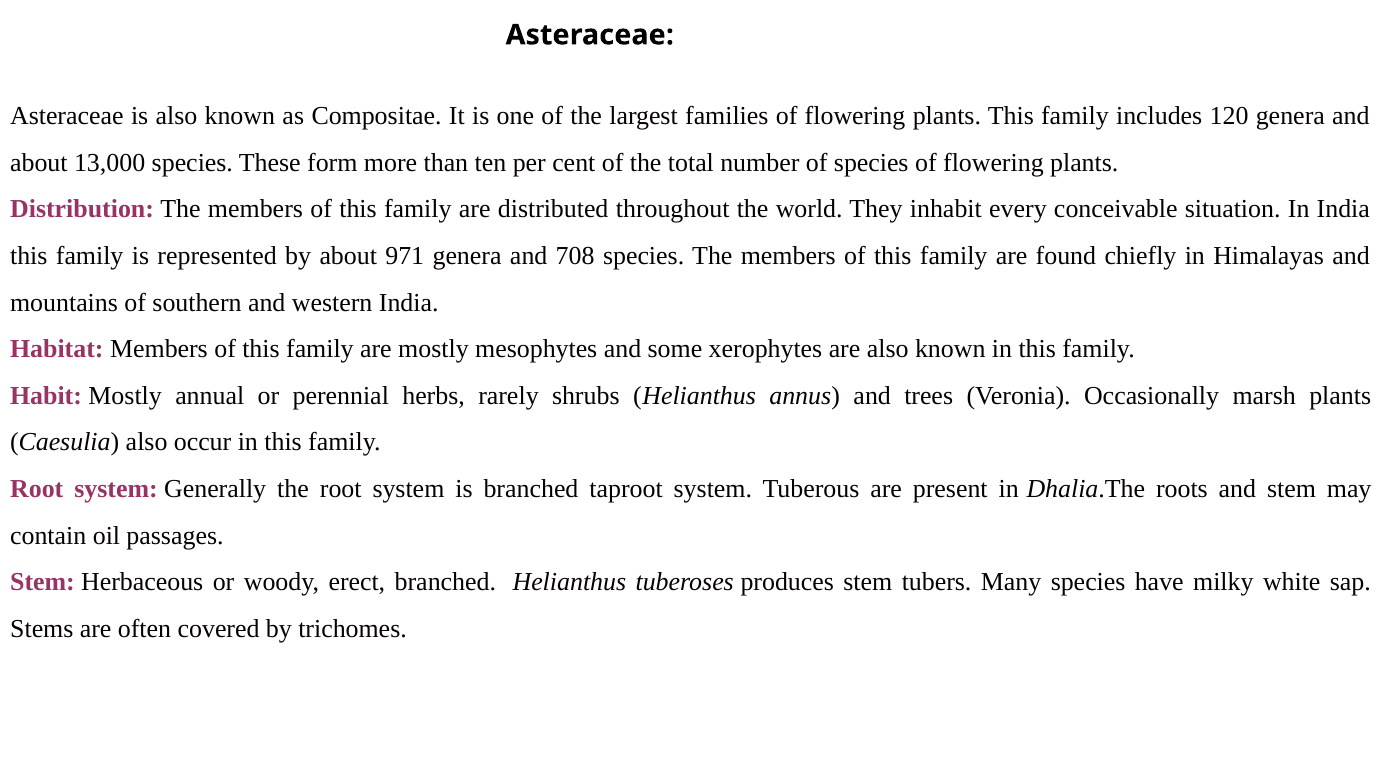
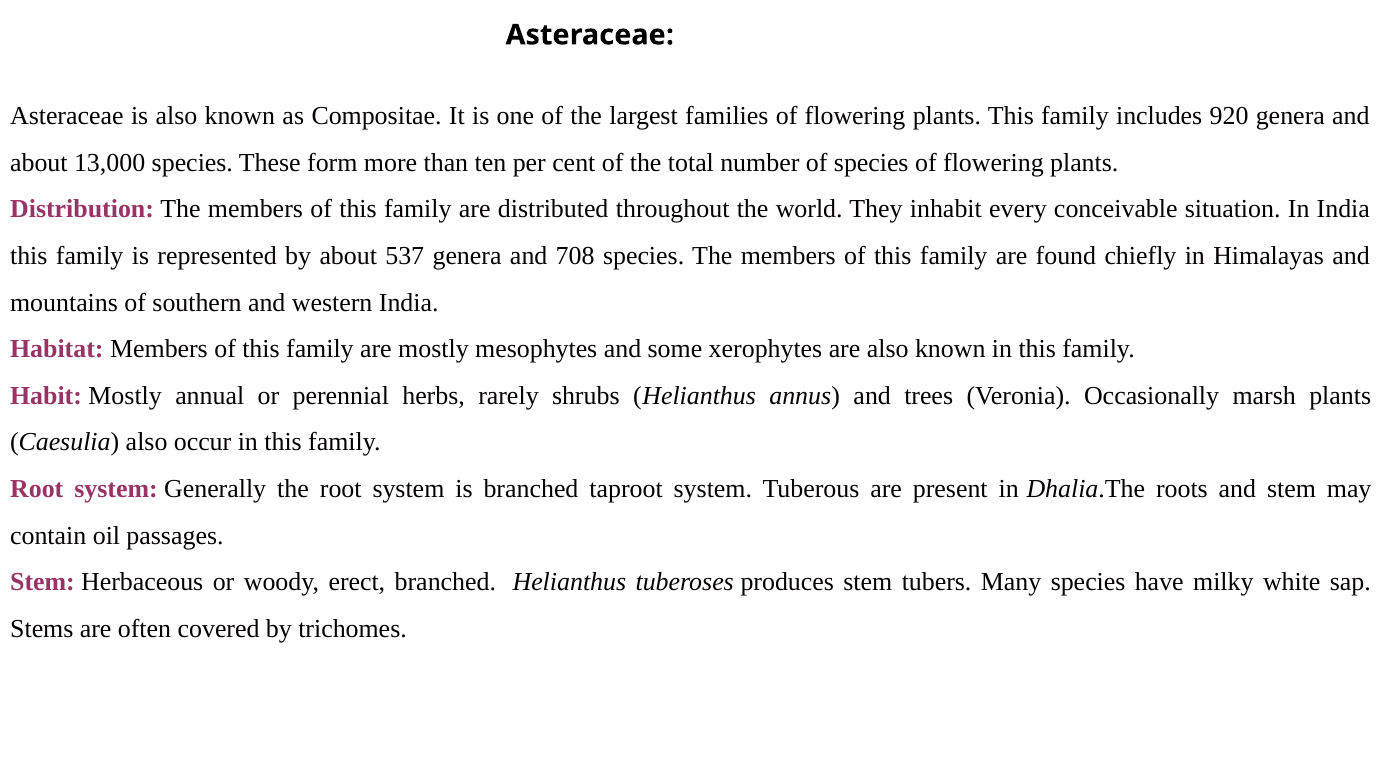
120: 120 -> 920
971: 971 -> 537
